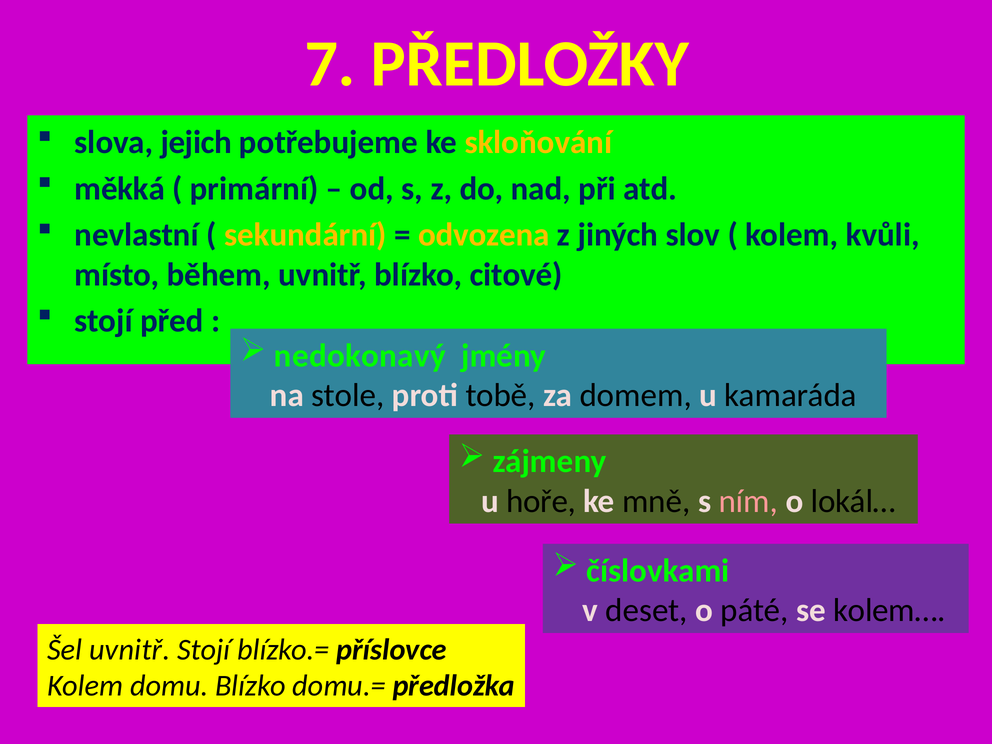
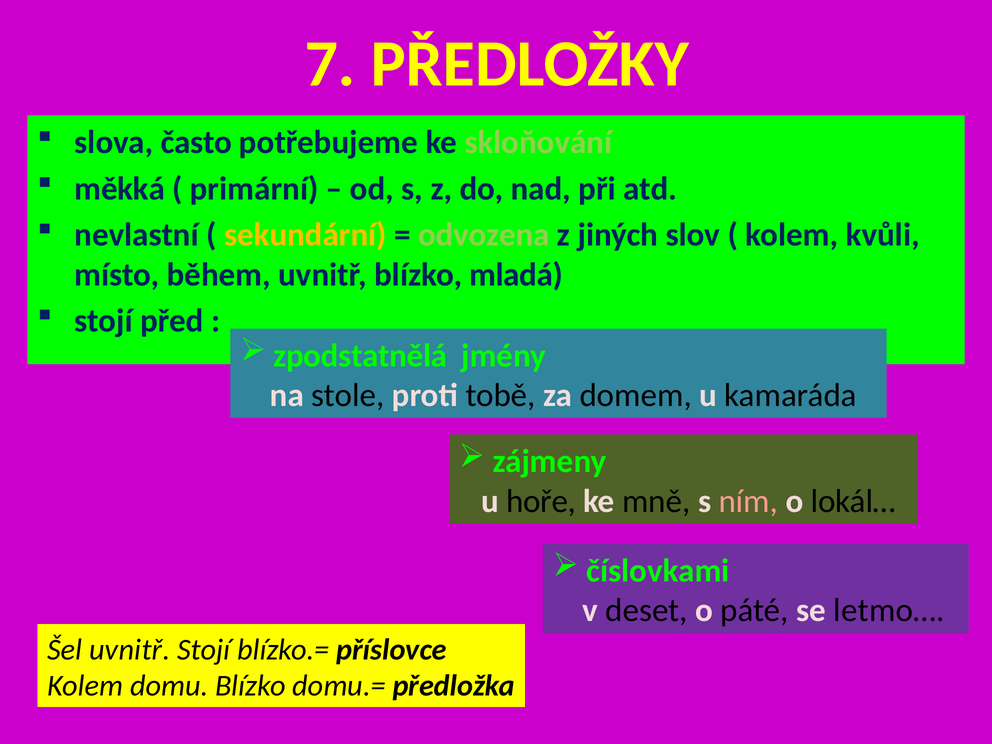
jejich: jejich -> často
skloňování colour: yellow -> light green
odvozena colour: yellow -> light green
citové: citové -> mladá
nedokonavý: nedokonavý -> zpodstatnělá
kolem…: kolem… -> letmo…
